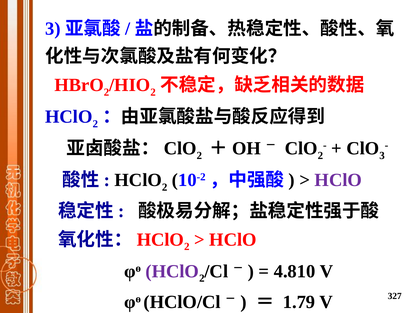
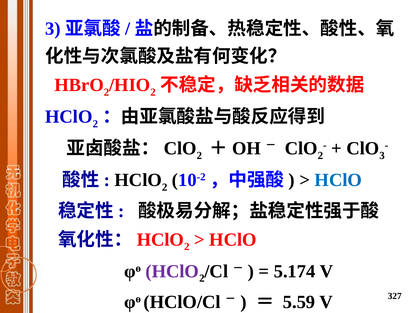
HClO at (338, 180) colour: purple -> blue
4.810: 4.810 -> 5.174
1.79: 1.79 -> 5.59
